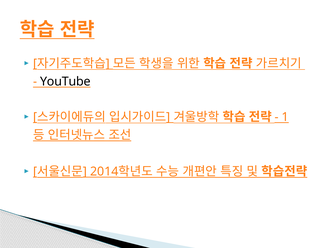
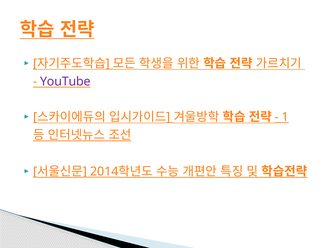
YouTube colour: black -> purple
